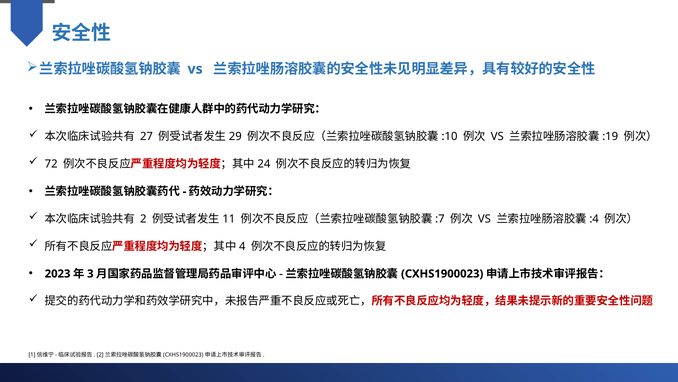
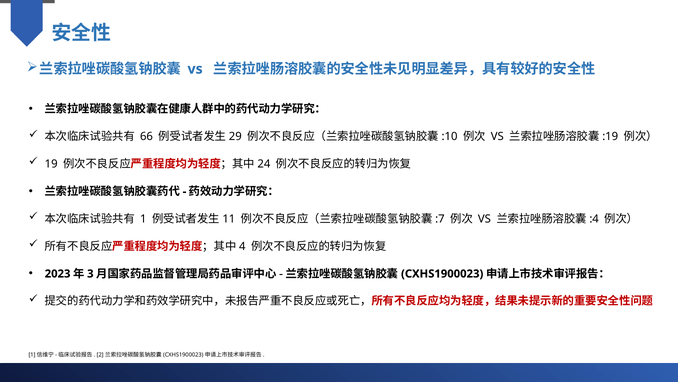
27: 27 -> 66
72: 72 -> 19
2: 2 -> 1
